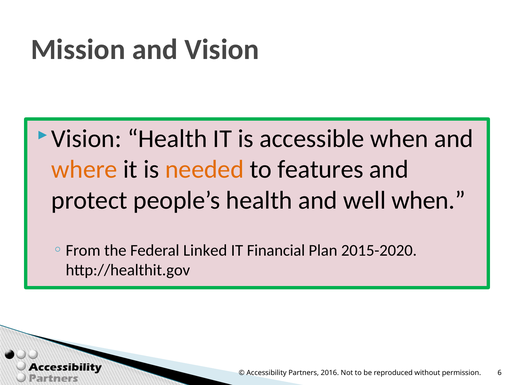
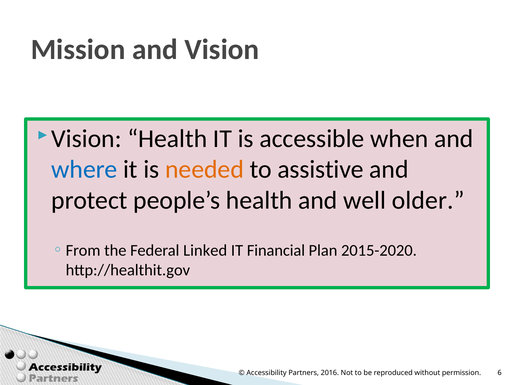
where colour: orange -> blue
features: features -> assistive
well when: when -> older
